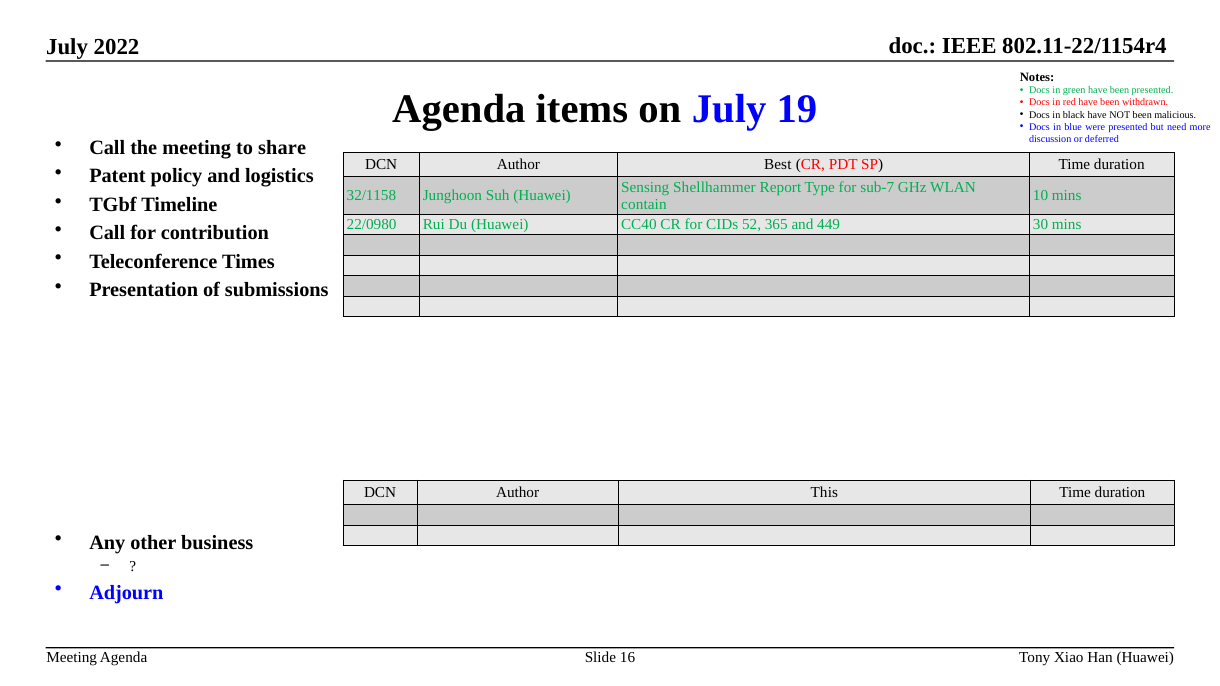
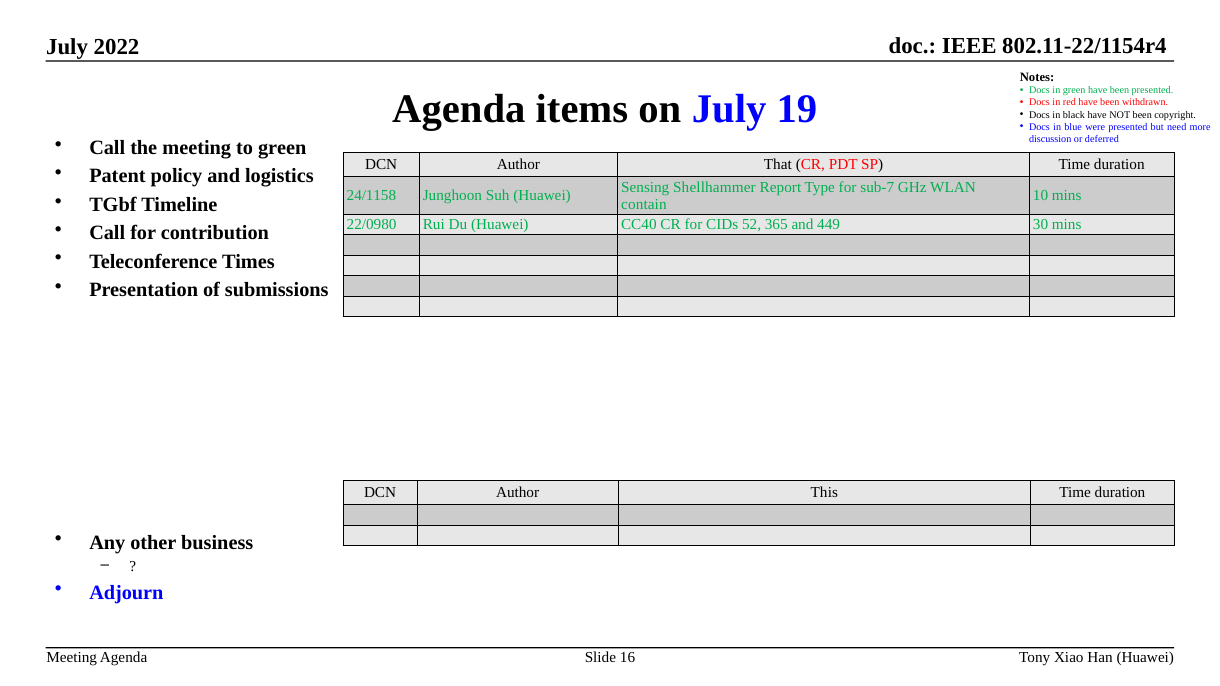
malicious: malicious -> copyright
to share: share -> green
Best: Best -> That
32/1158: 32/1158 -> 24/1158
